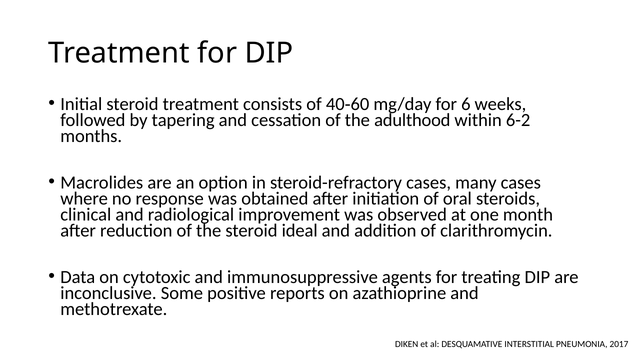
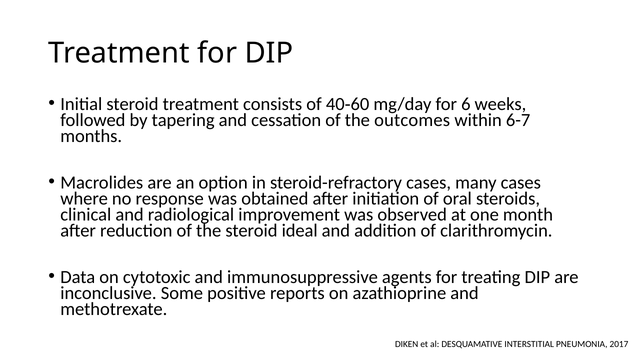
adulthood: adulthood -> outcomes
6-2: 6-2 -> 6-7
